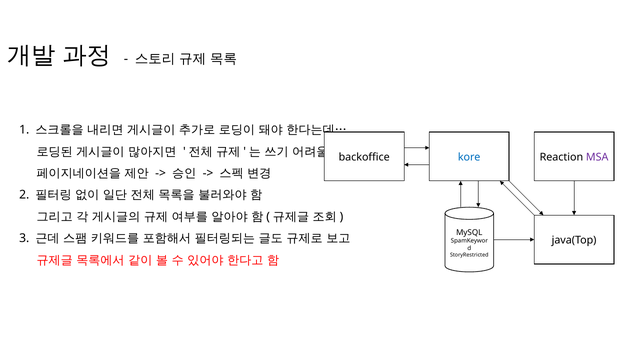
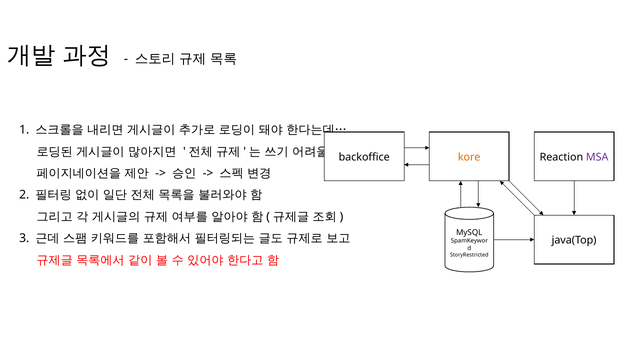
kore colour: blue -> orange
